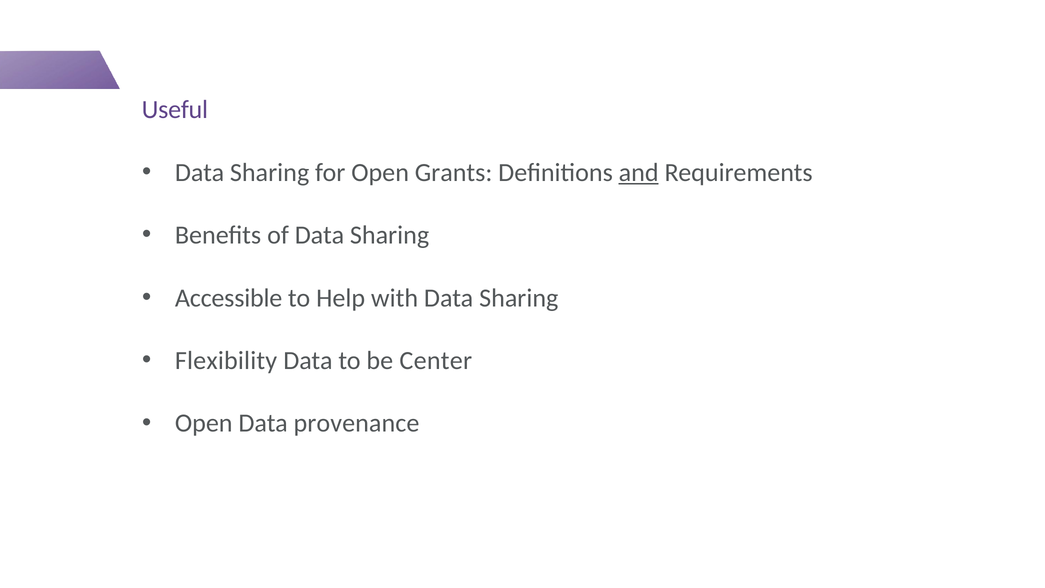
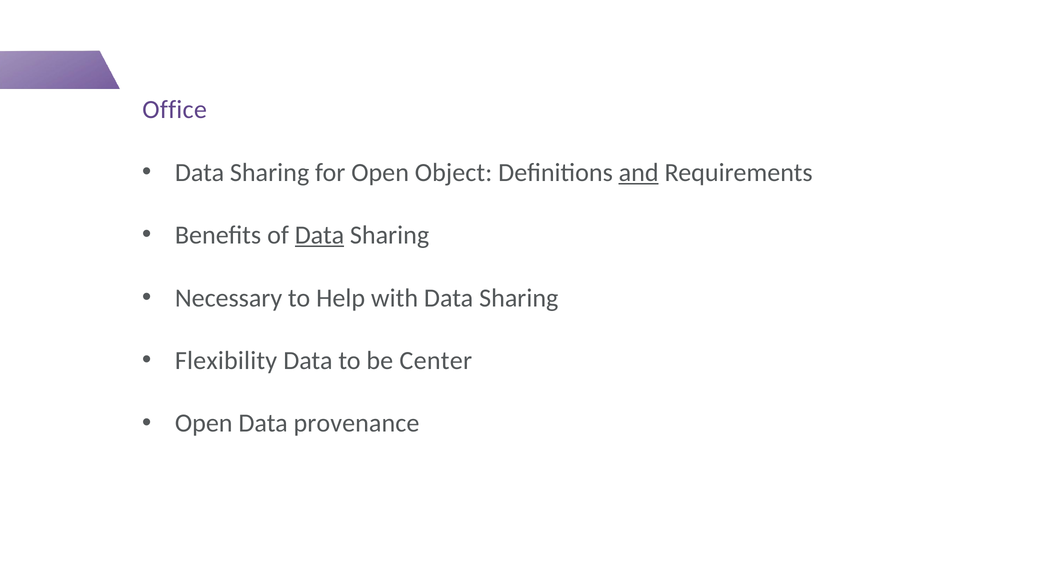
Useful: Useful -> Office
Grants: Grants -> Object
Data at (319, 235) underline: none -> present
Accessible: Accessible -> Necessary
